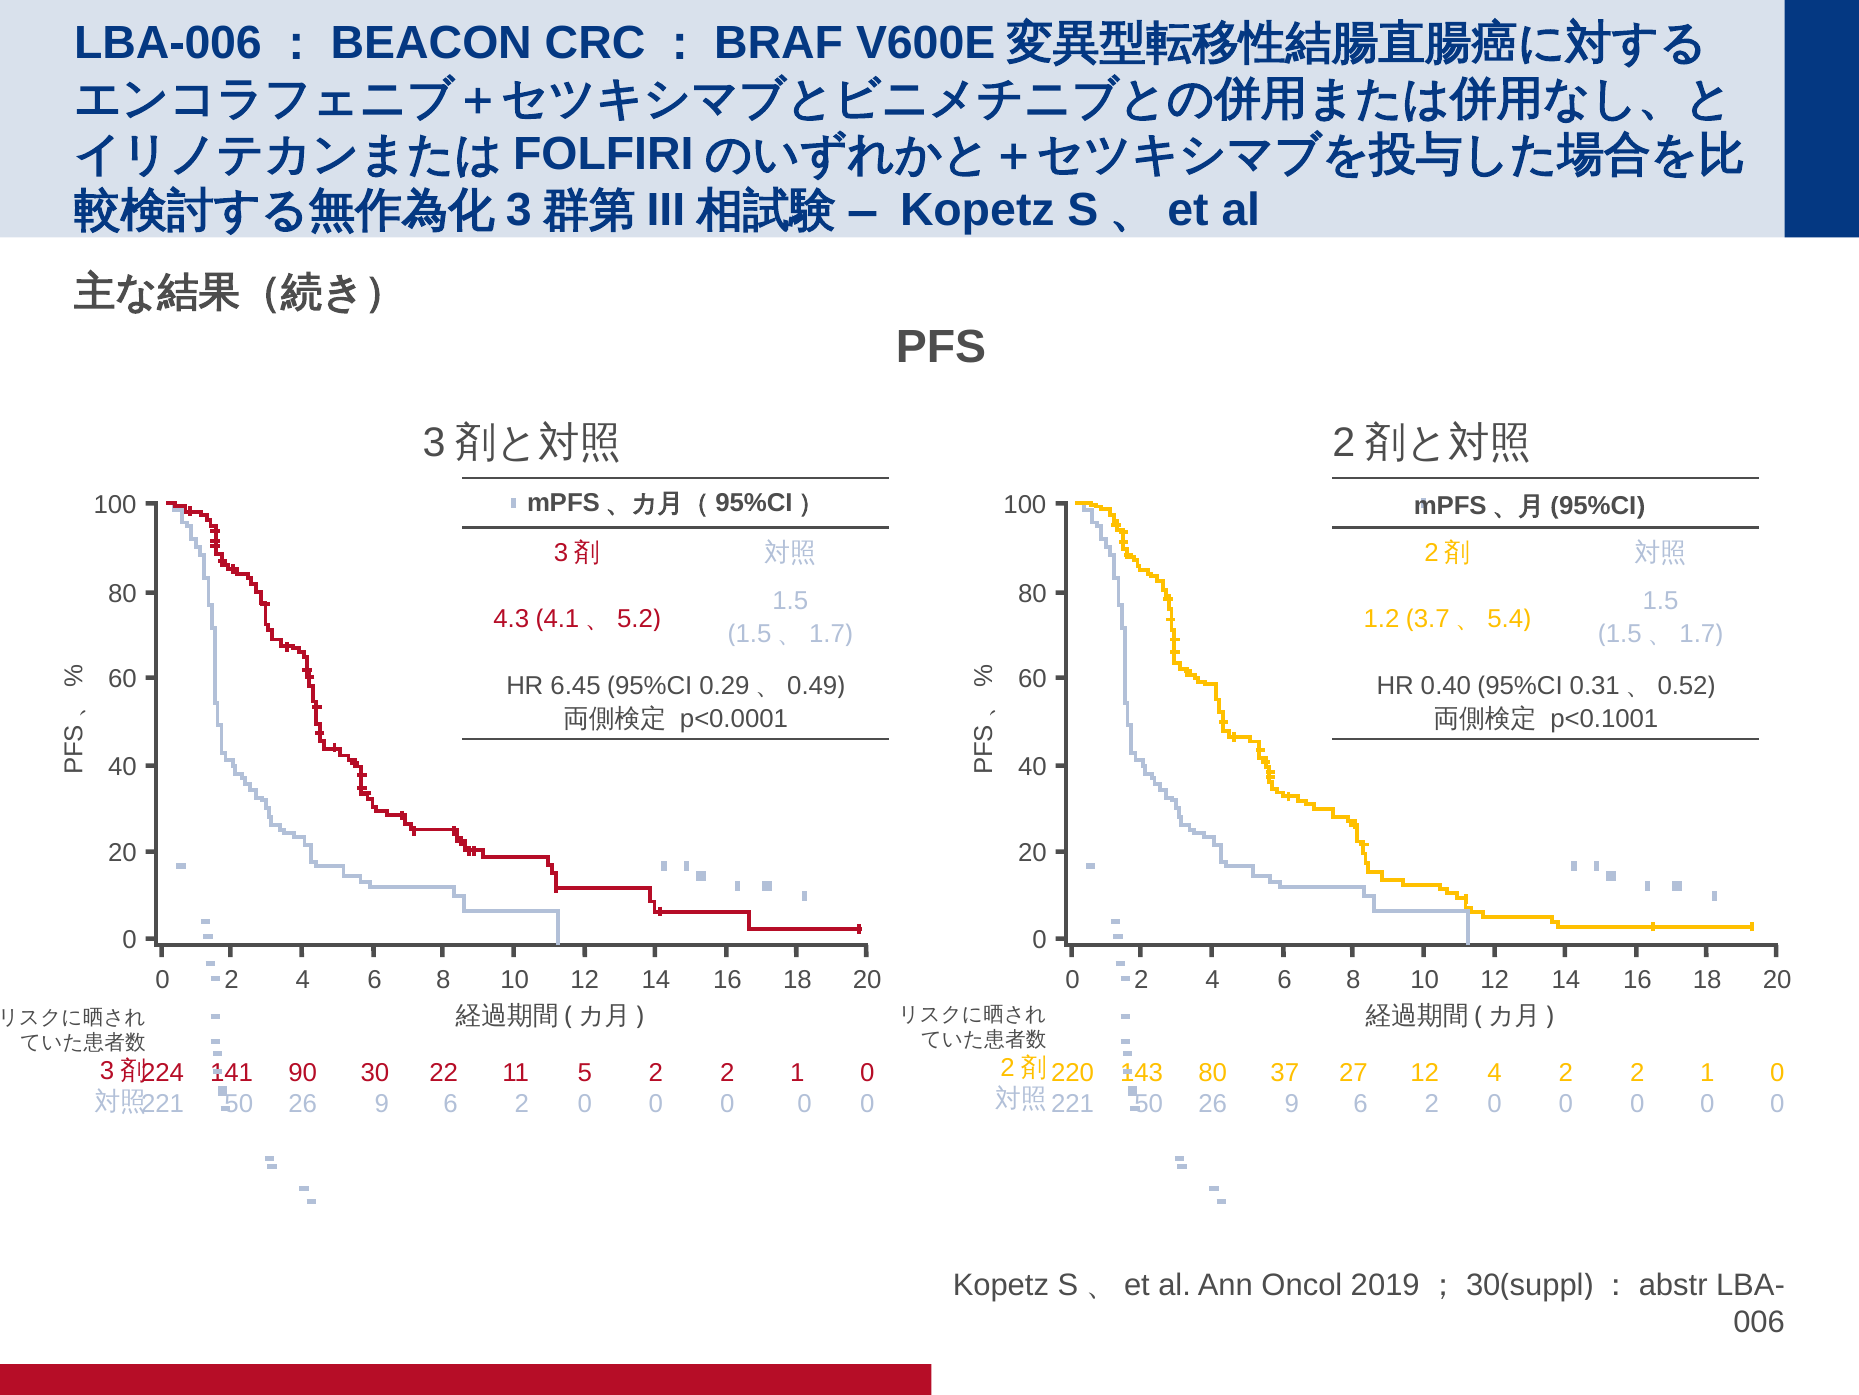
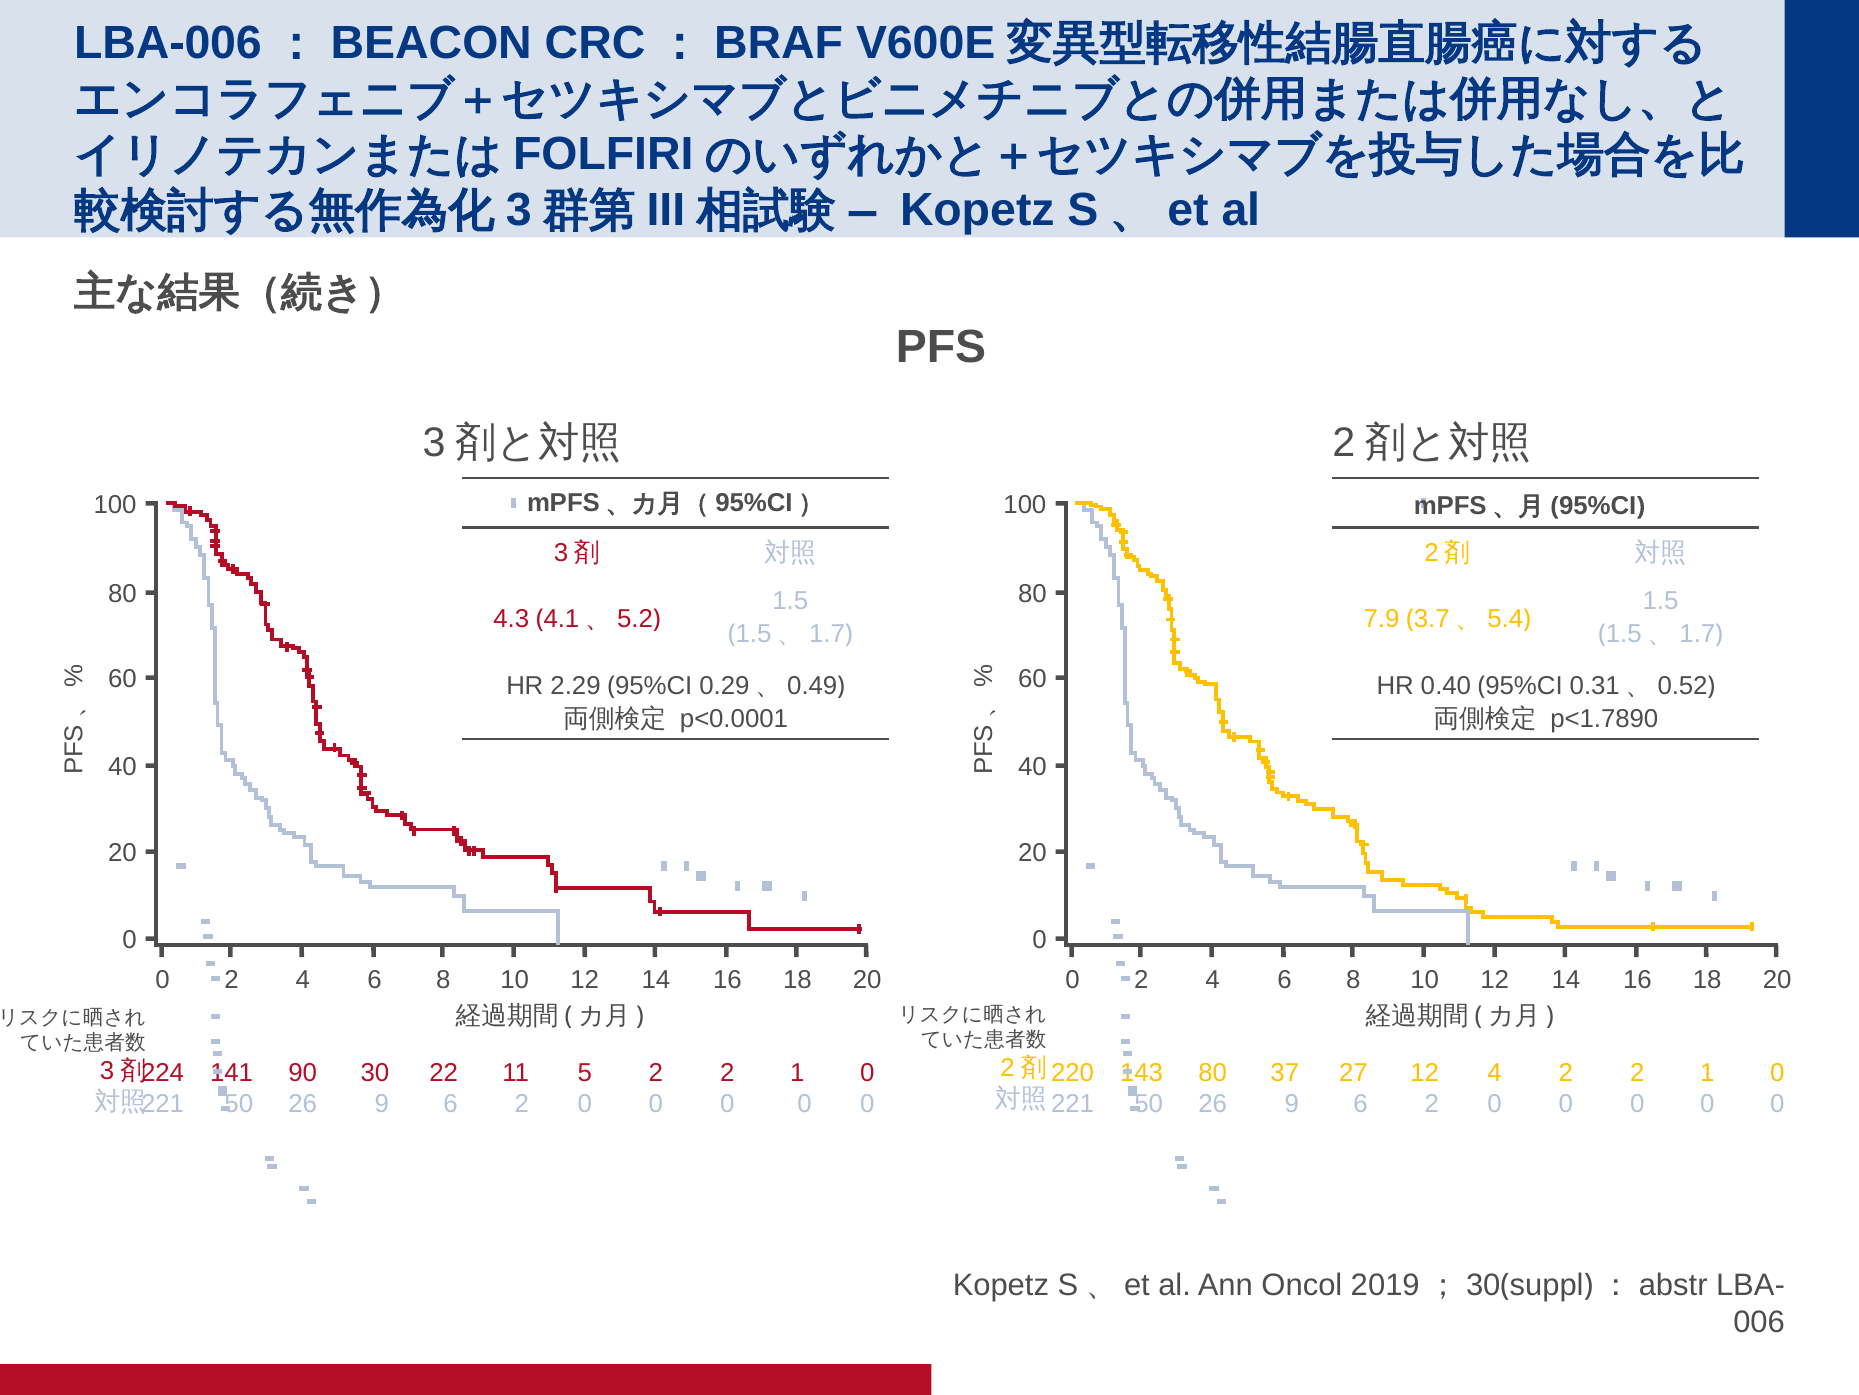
1.2: 1.2 -> 7.9
6.45: 6.45 -> 2.29
p<0.1001: p<0.1001 -> p<1.7890
